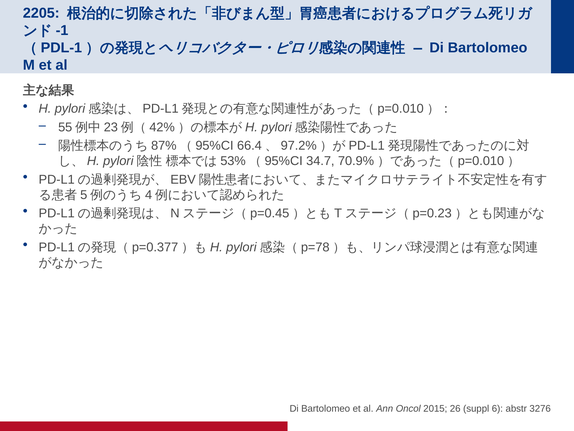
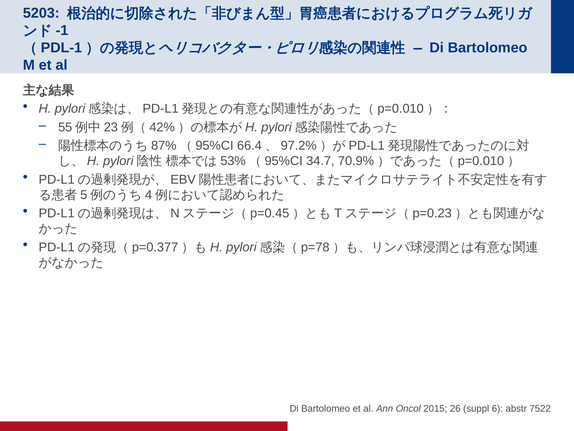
2205: 2205 -> 5203
3276: 3276 -> 7522
